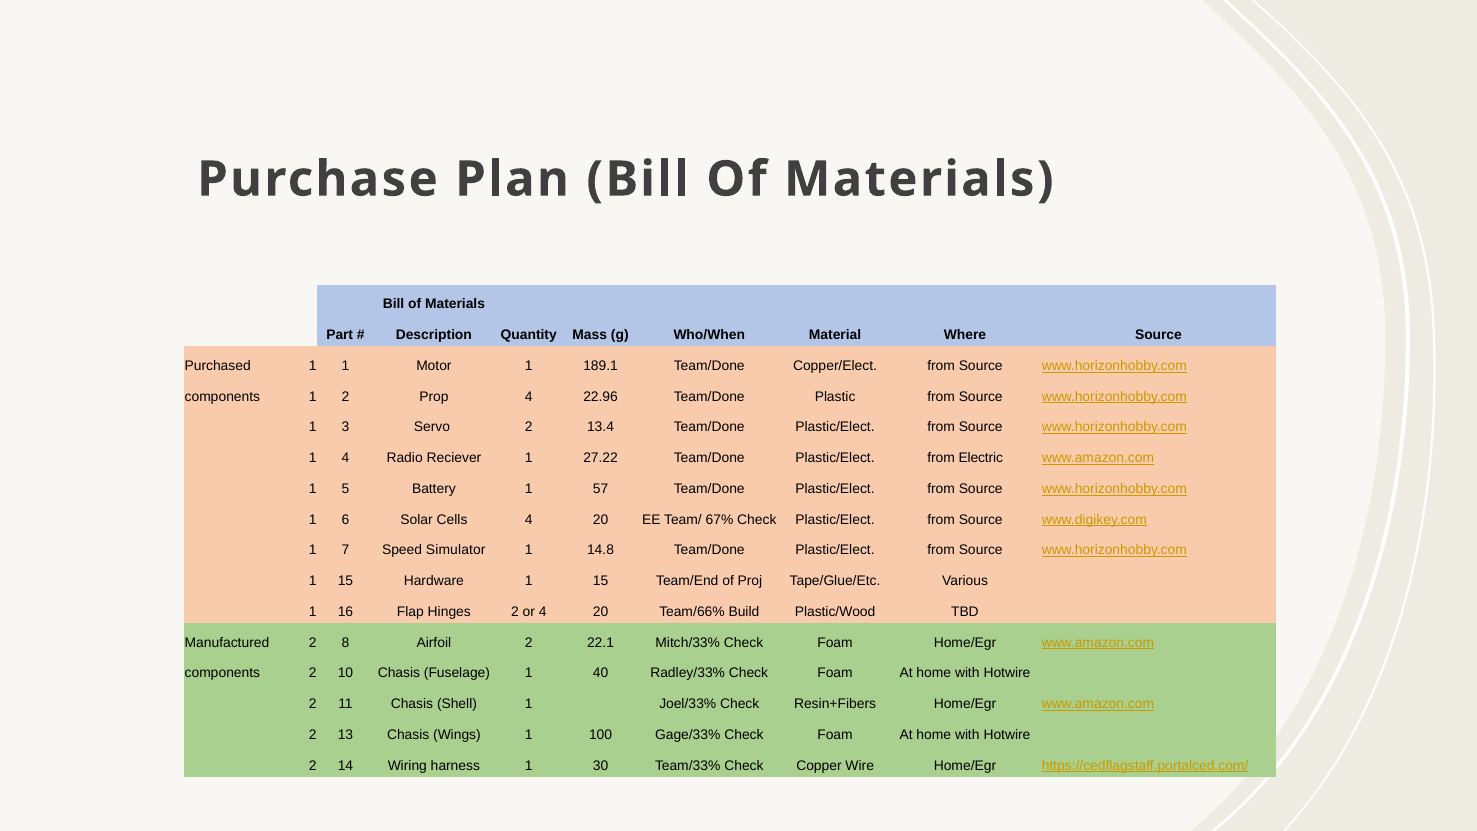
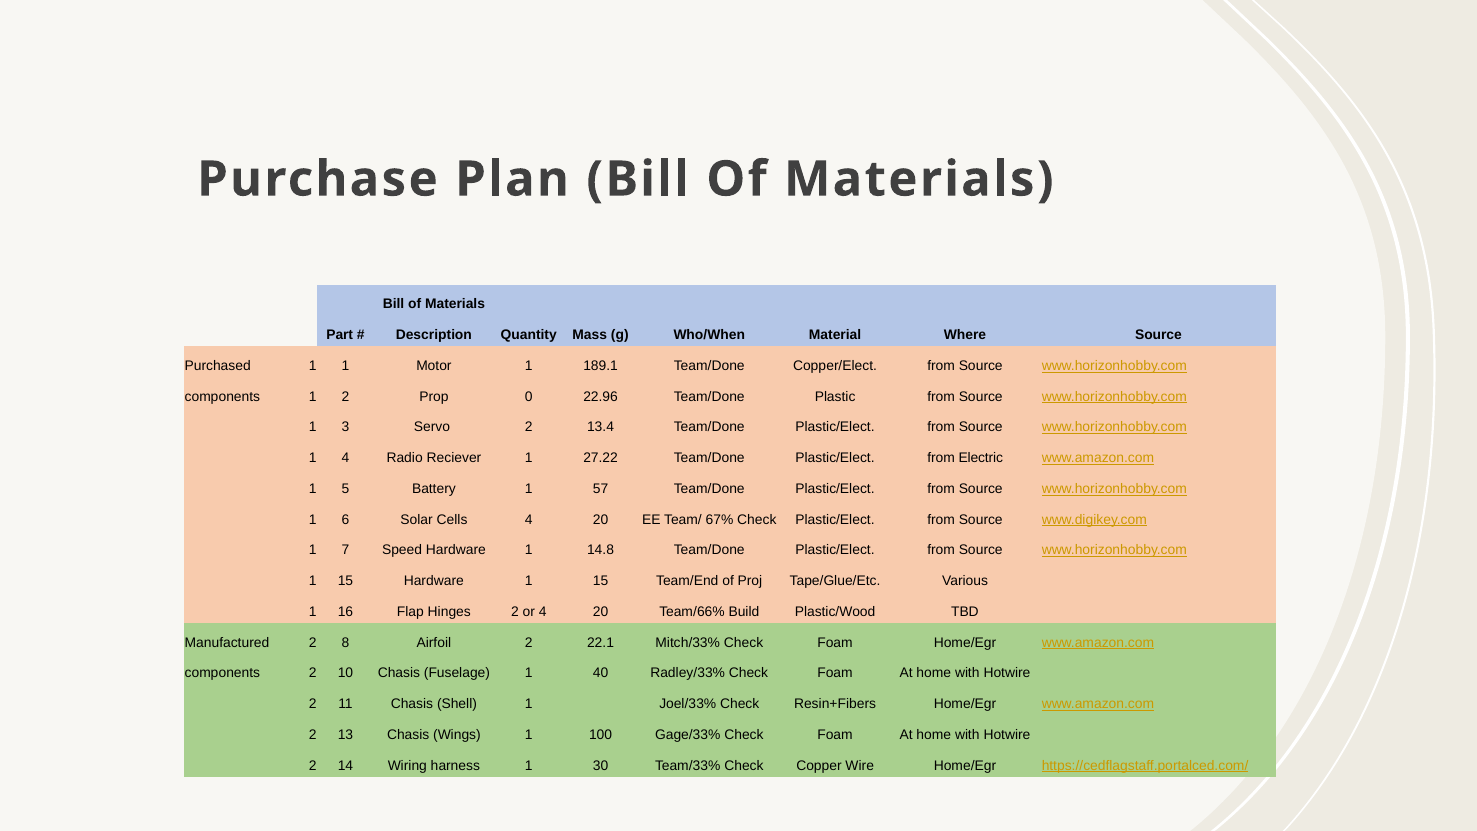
Prop 4: 4 -> 0
Speed Simulator: Simulator -> Hardware
